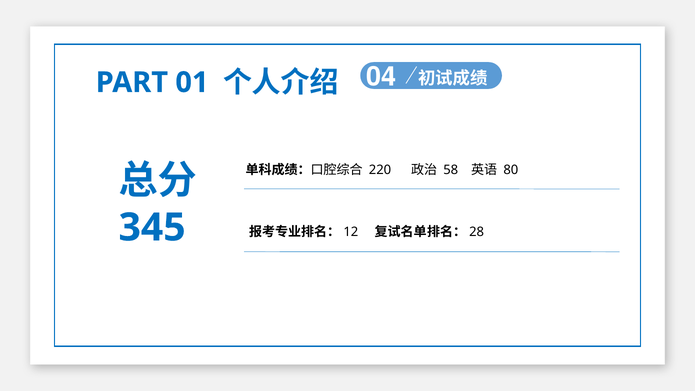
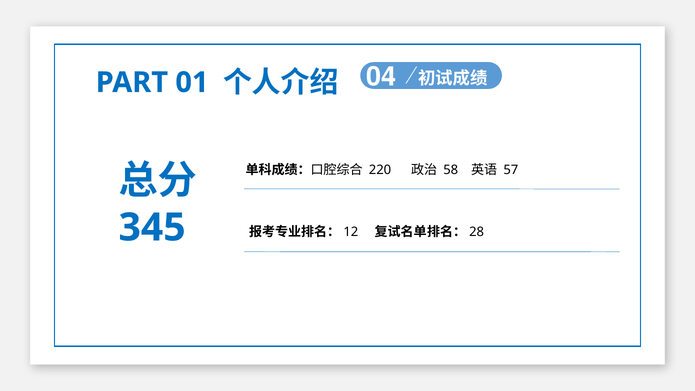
80: 80 -> 57
